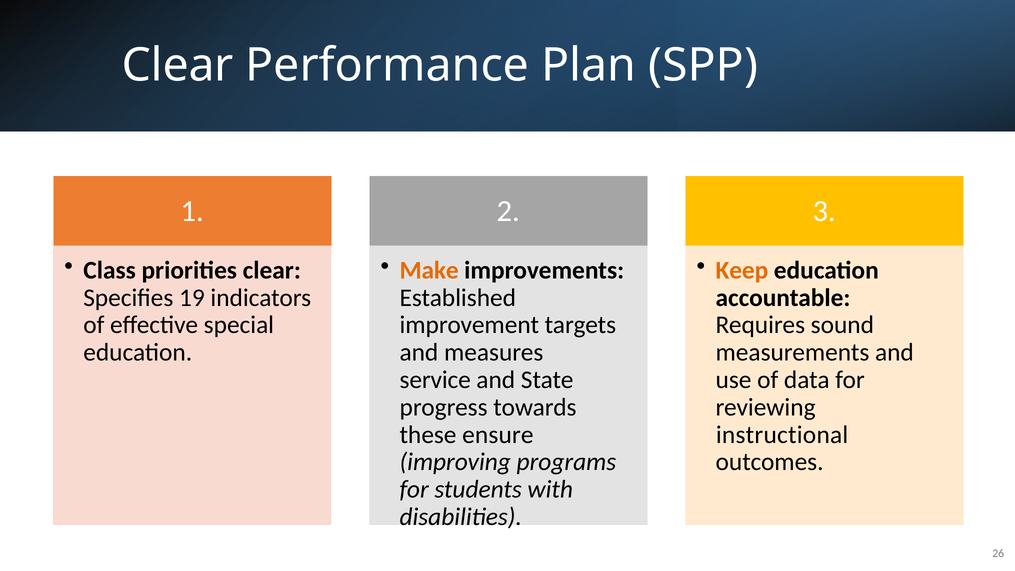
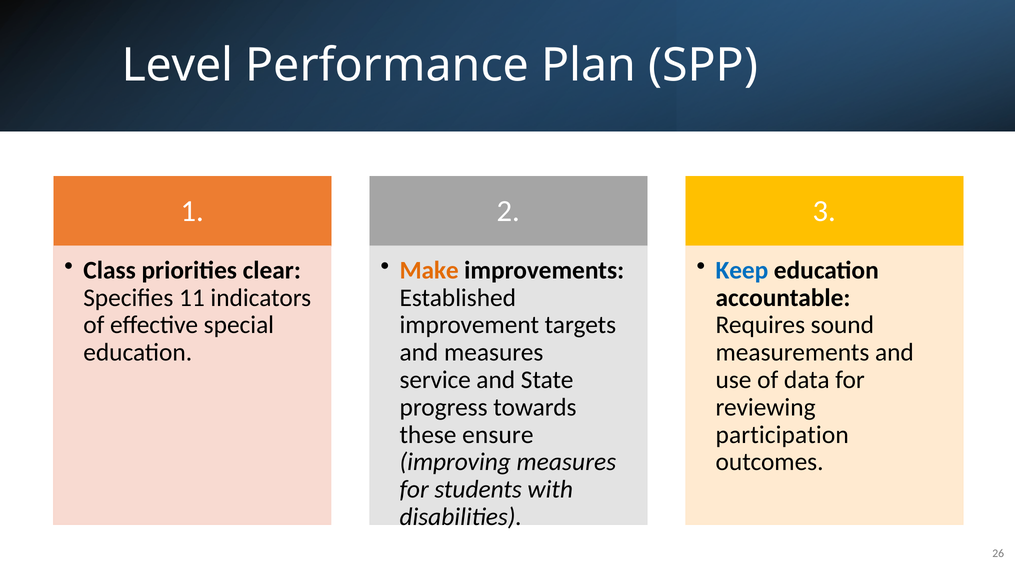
Clear at (178, 65): Clear -> Level
Keep colour: orange -> blue
19: 19 -> 11
instructional: instructional -> participation
improving programs: programs -> measures
